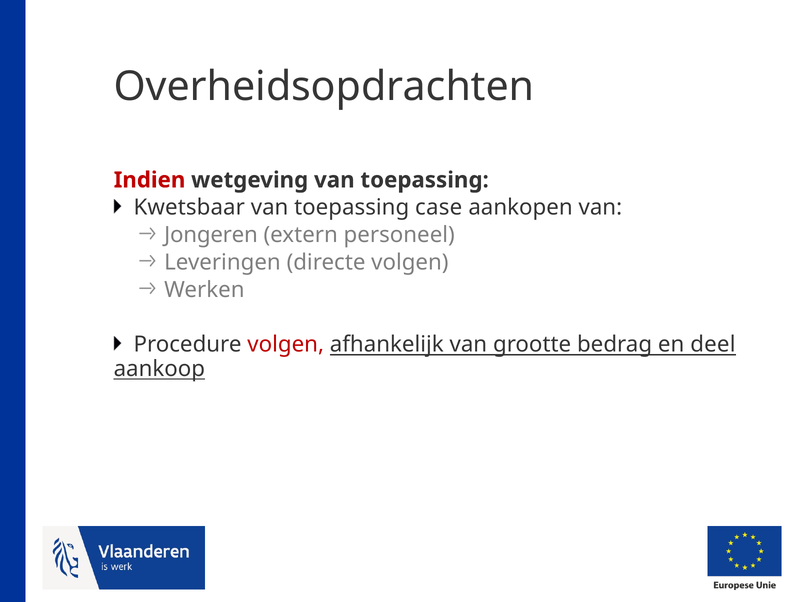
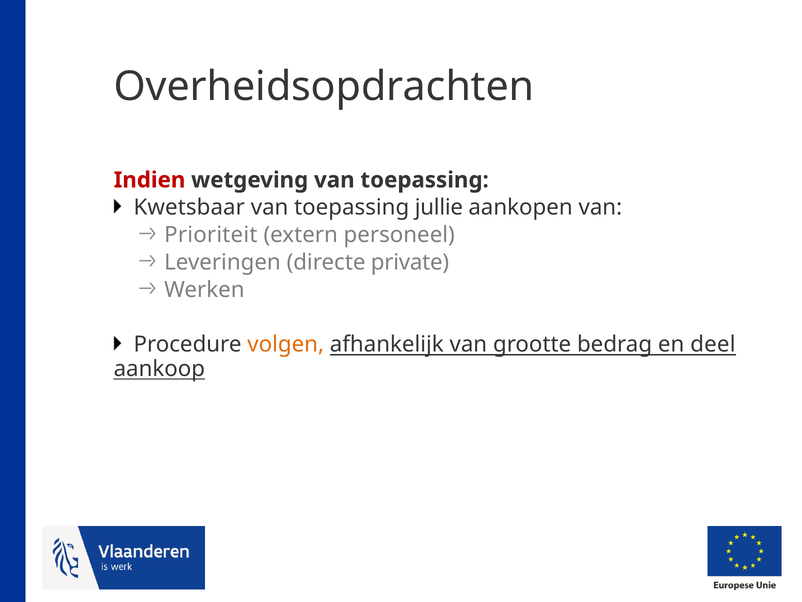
case: case -> jullie
Jongeren: Jongeren -> Prioriteit
directe volgen: volgen -> private
volgen at (286, 344) colour: red -> orange
